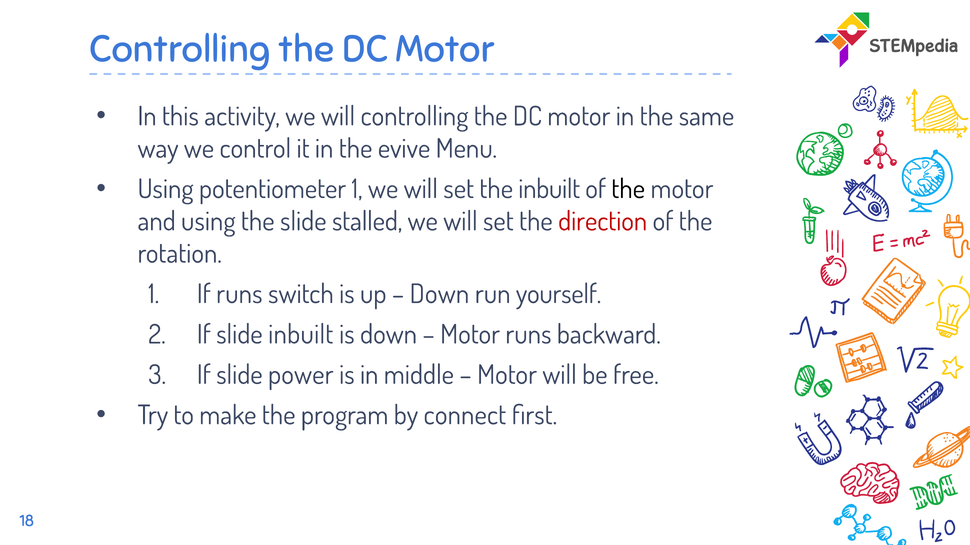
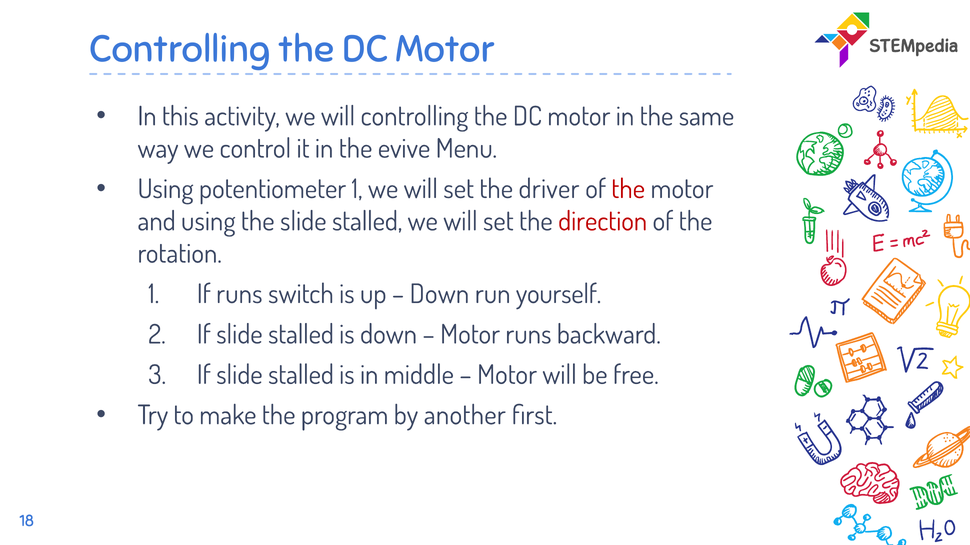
the inbuilt: inbuilt -> driver
the at (628, 189) colour: black -> red
inbuilt at (301, 335): inbuilt -> stalled
power at (301, 375): power -> stalled
connect: connect -> another
